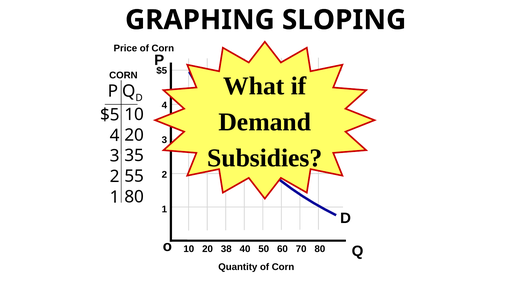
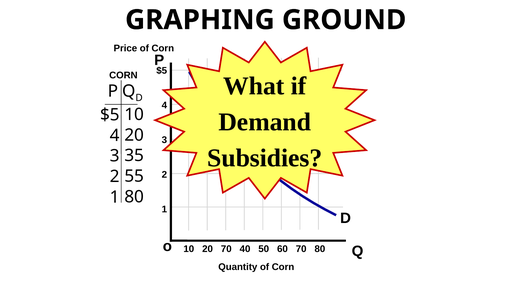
SLOPING: SLOPING -> GROUND
20 38: 38 -> 70
